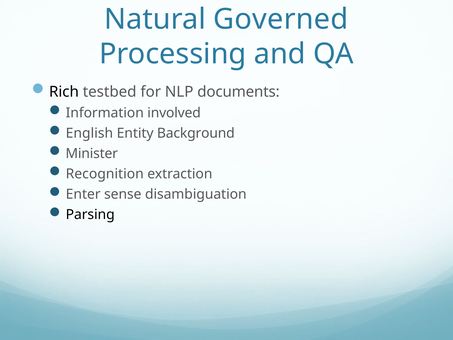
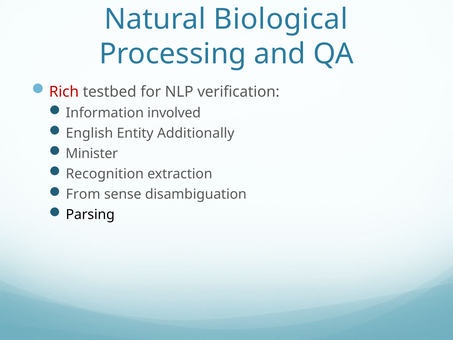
Governed: Governed -> Biological
Rich colour: black -> red
documents: documents -> verification
Background: Background -> Additionally
Enter: Enter -> From
